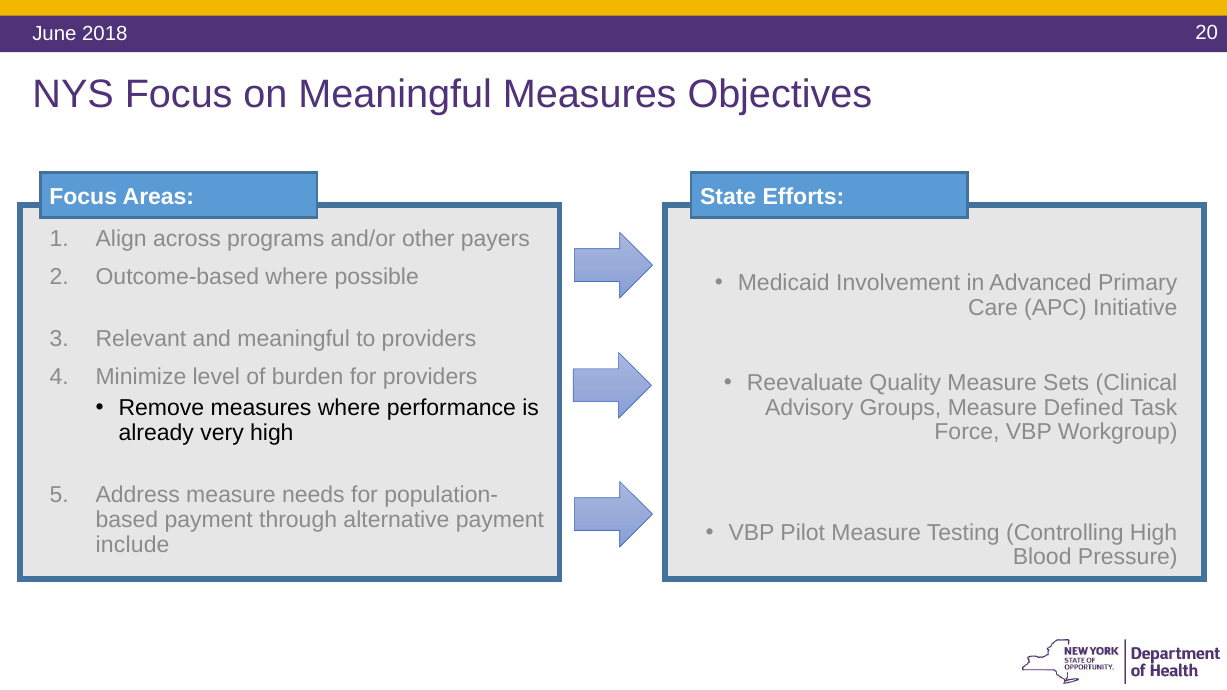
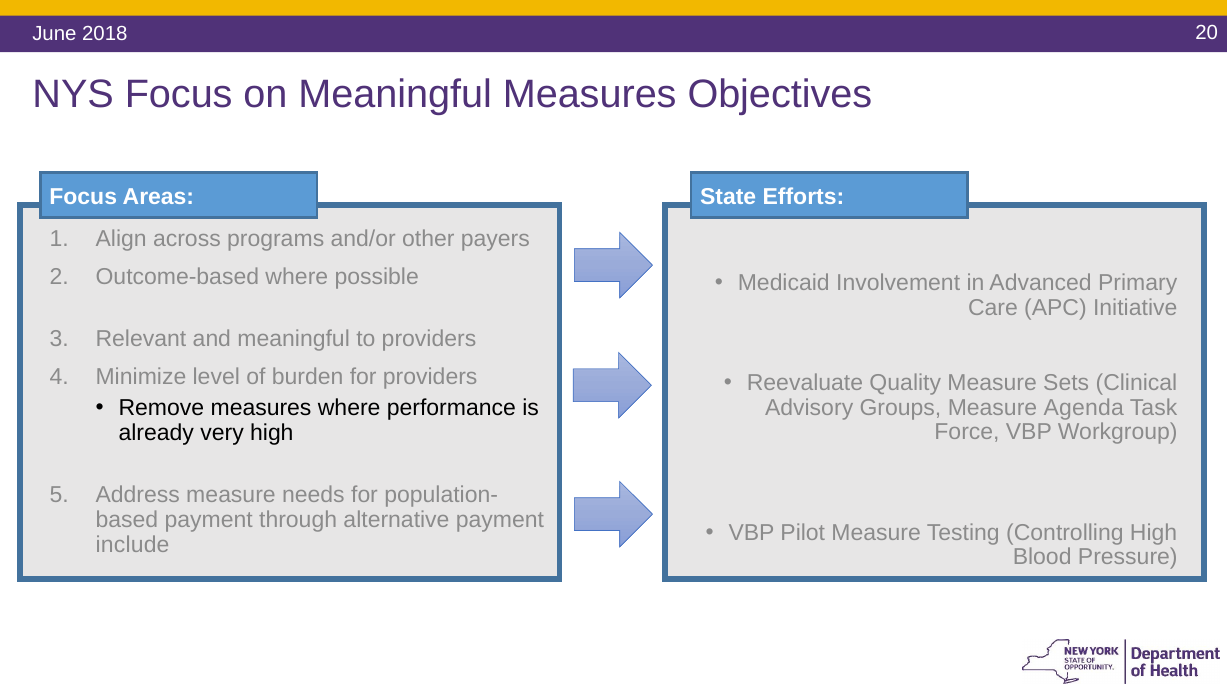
Defined: Defined -> Agenda
